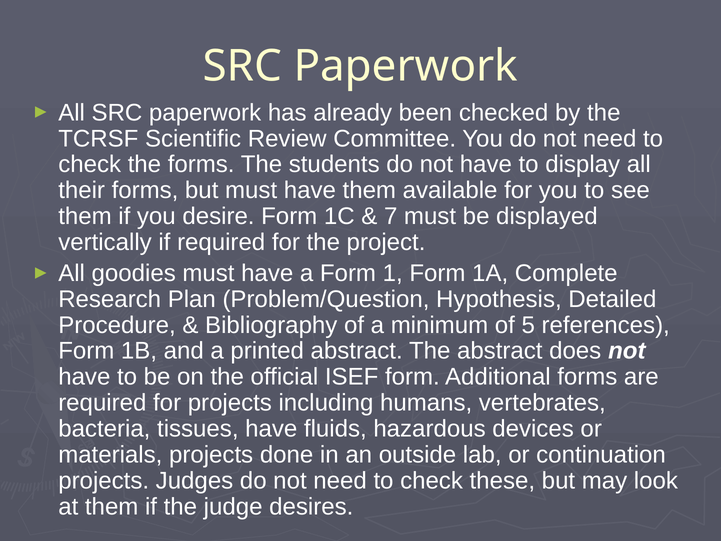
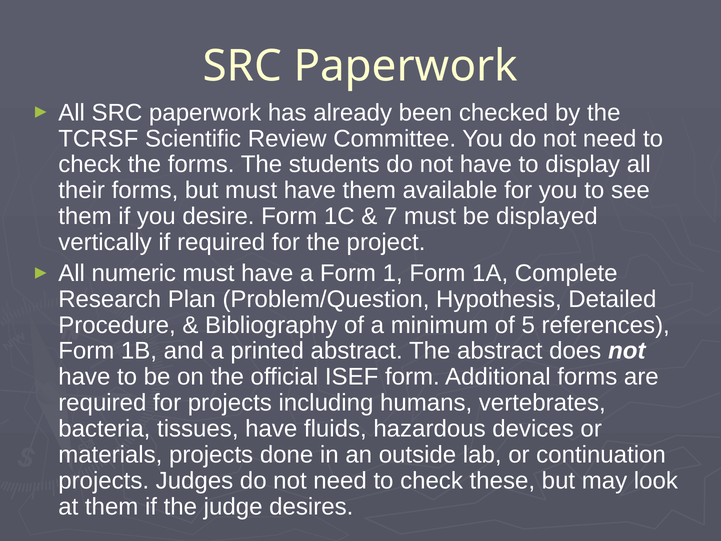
goodies: goodies -> numeric
